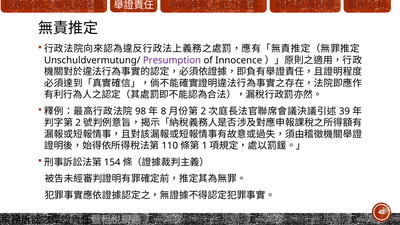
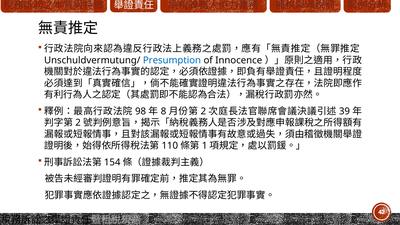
Presumption colour: purple -> blue
